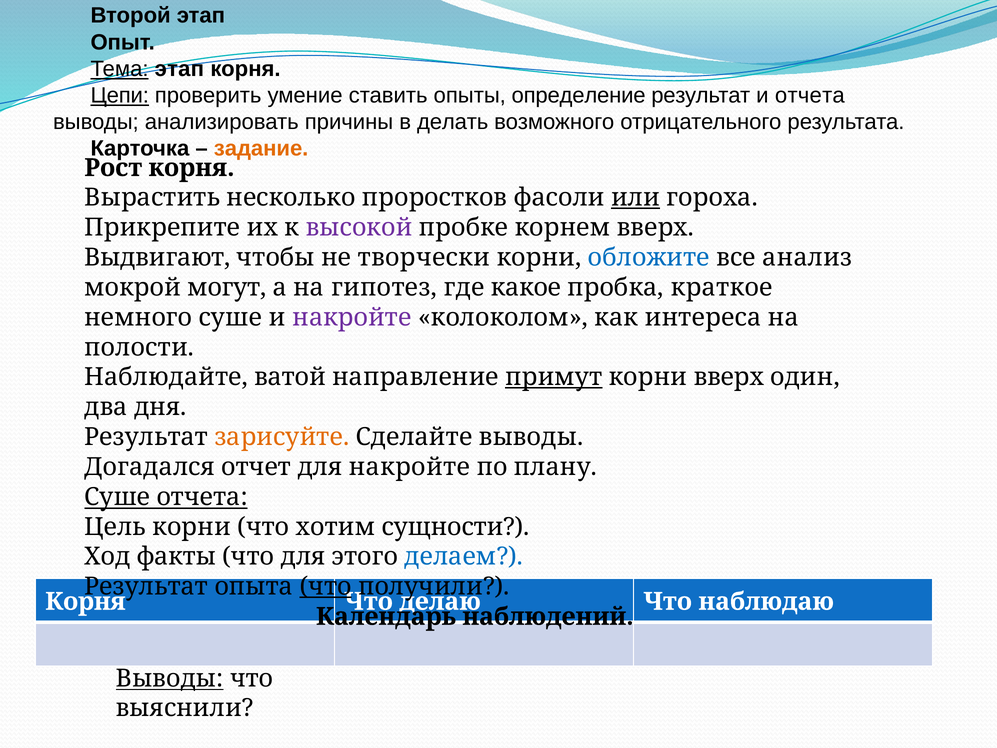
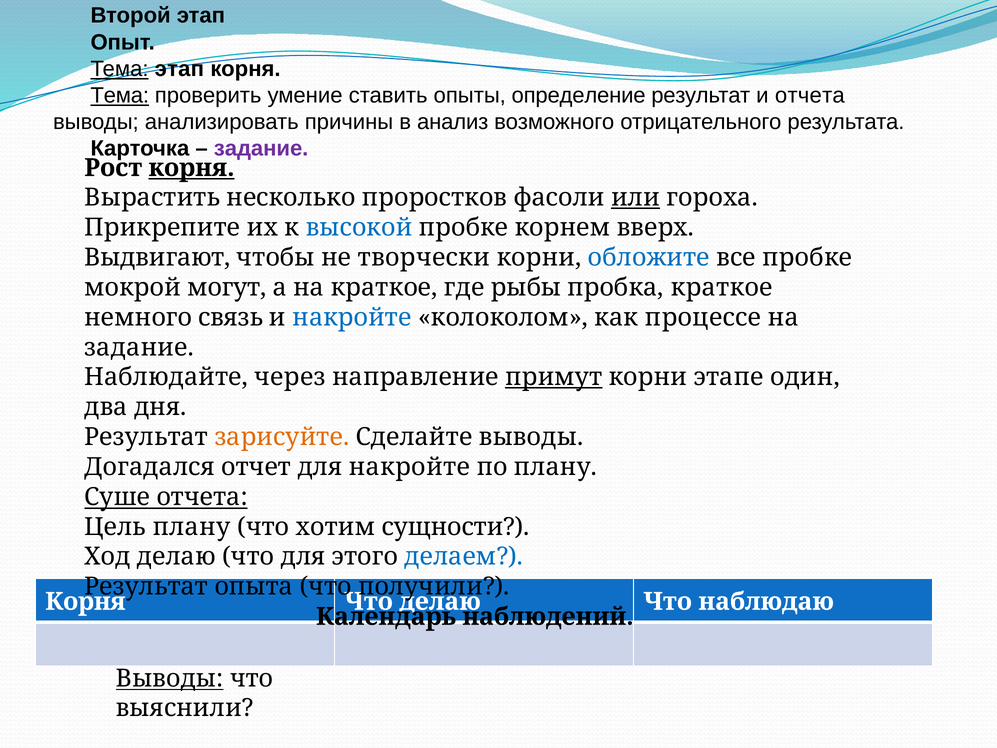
Цепи at (120, 95): Цепи -> Тема
делать: делать -> анализ
задание at (261, 149) colour: orange -> purple
корня at (192, 168) underline: none -> present
высокой colour: purple -> blue
все анализ: анализ -> пробке
на гипотез: гипотез -> краткое
какое: какое -> рыбы
немного суше: суше -> связь
накройте at (352, 317) colour: purple -> blue
интереса: интереса -> процессе
полости at (139, 347): полости -> задание
ватой: ватой -> через
корни вверх: вверх -> этапе
Цель корни: корни -> плану
Ход факты: факты -> делаю
что at (326, 586) underline: present -> none
